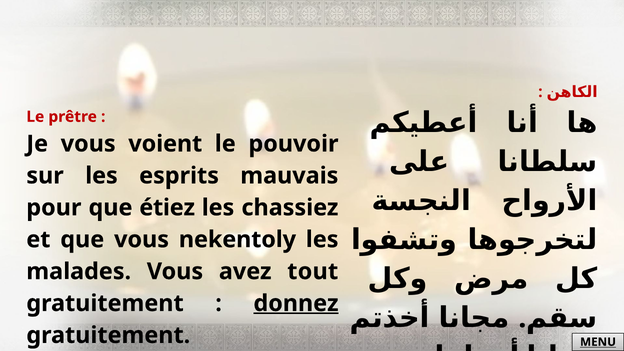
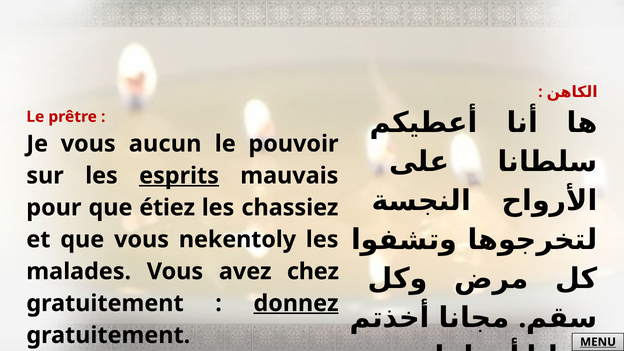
voient: voient -> aucun
esprits underline: none -> present
tout: tout -> chez
